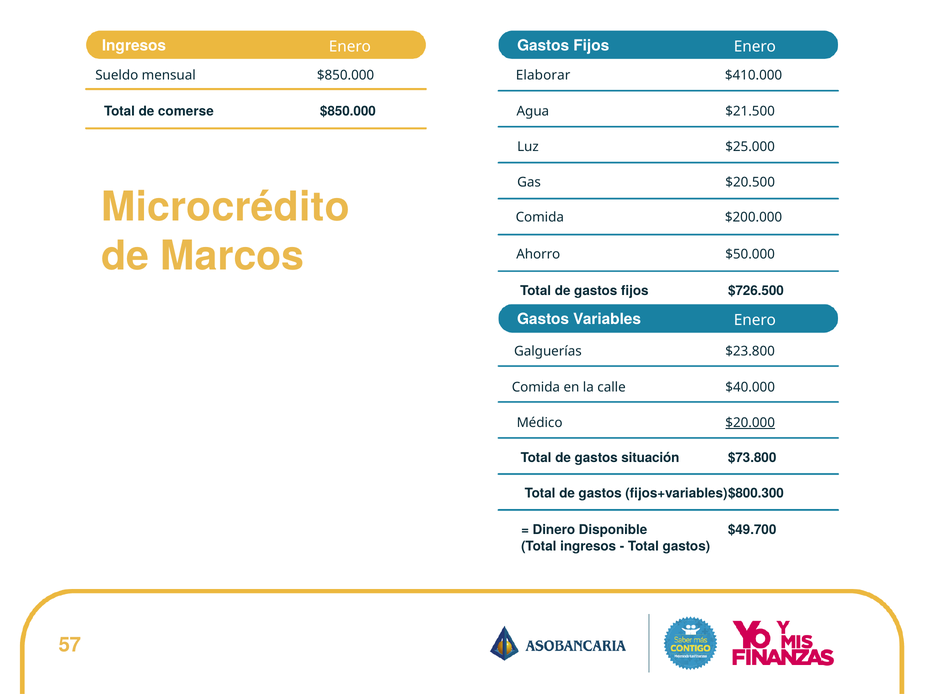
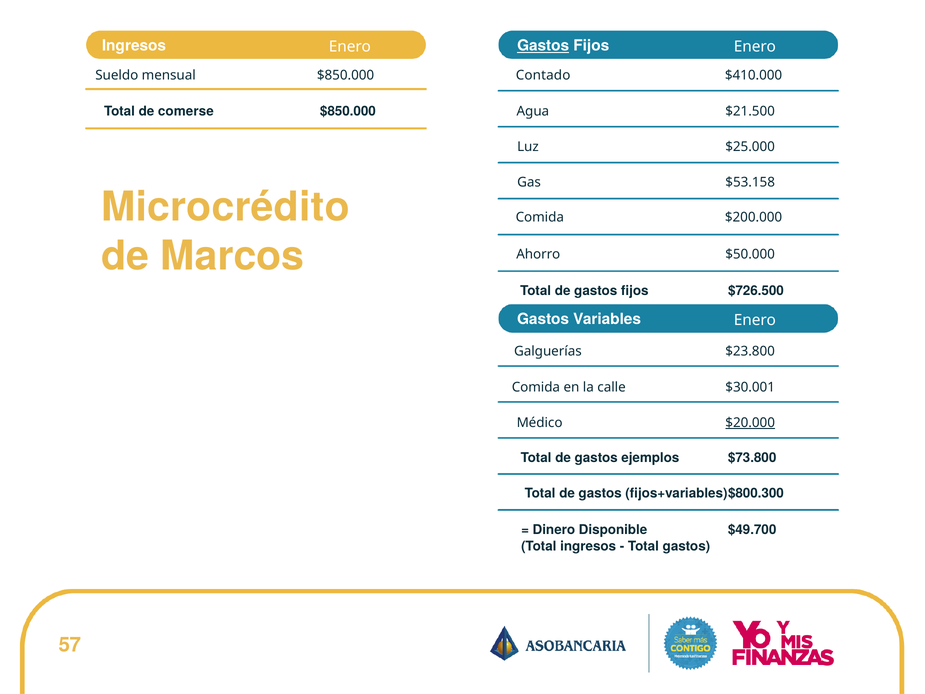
Gastos at (543, 46) underline: none -> present
Elaborar: Elaborar -> Contado
$20.500: $20.500 -> $53.158
$40.000: $40.000 -> $30.001
situación: situación -> ejemplos
